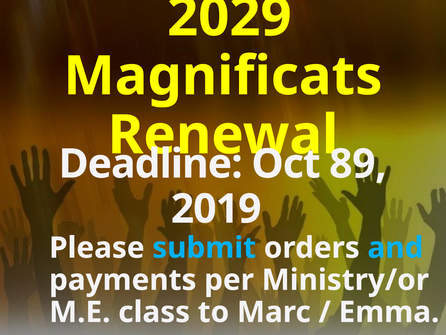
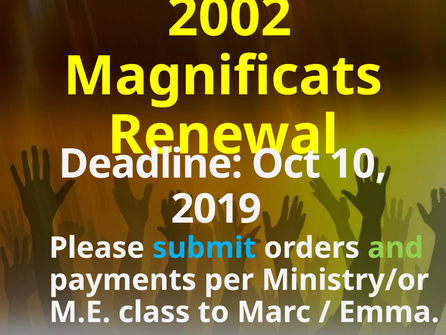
2029: 2029 -> 2002
89: 89 -> 10
and colour: light blue -> light green
